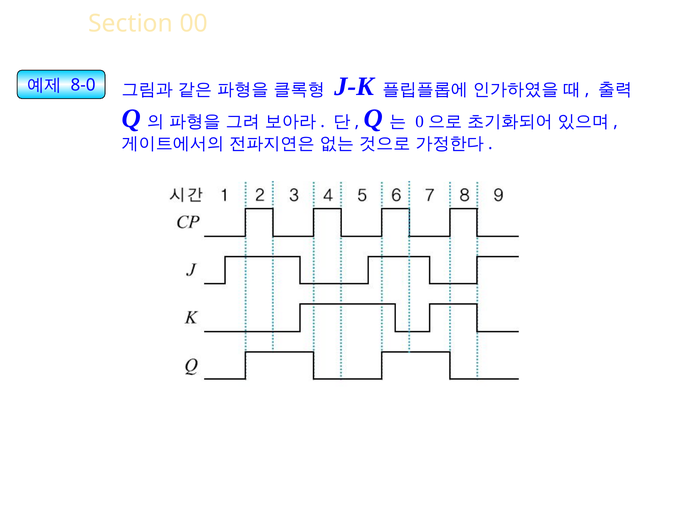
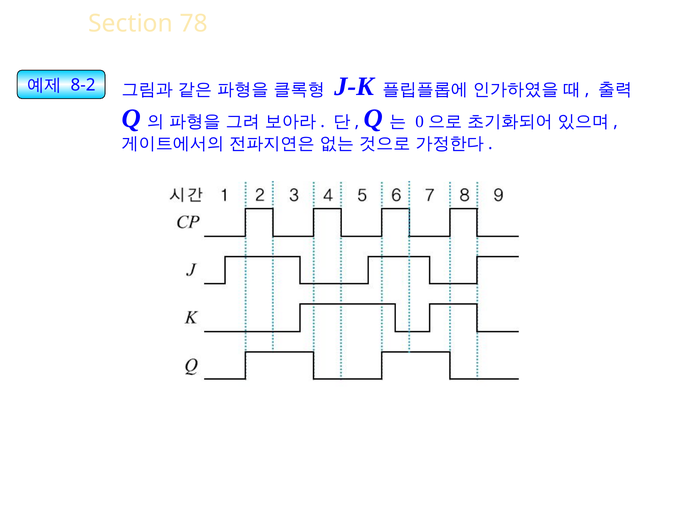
00: 00 -> 78
8-0: 8-0 -> 8-2
